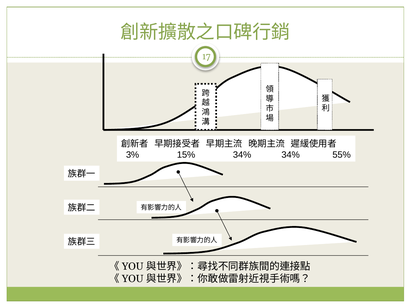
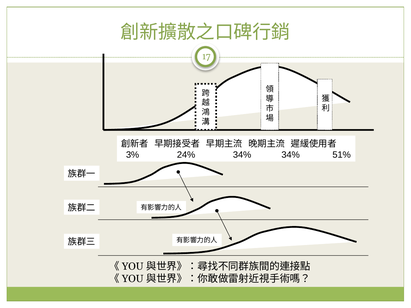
15%: 15% -> 24%
55%: 55% -> 51%
